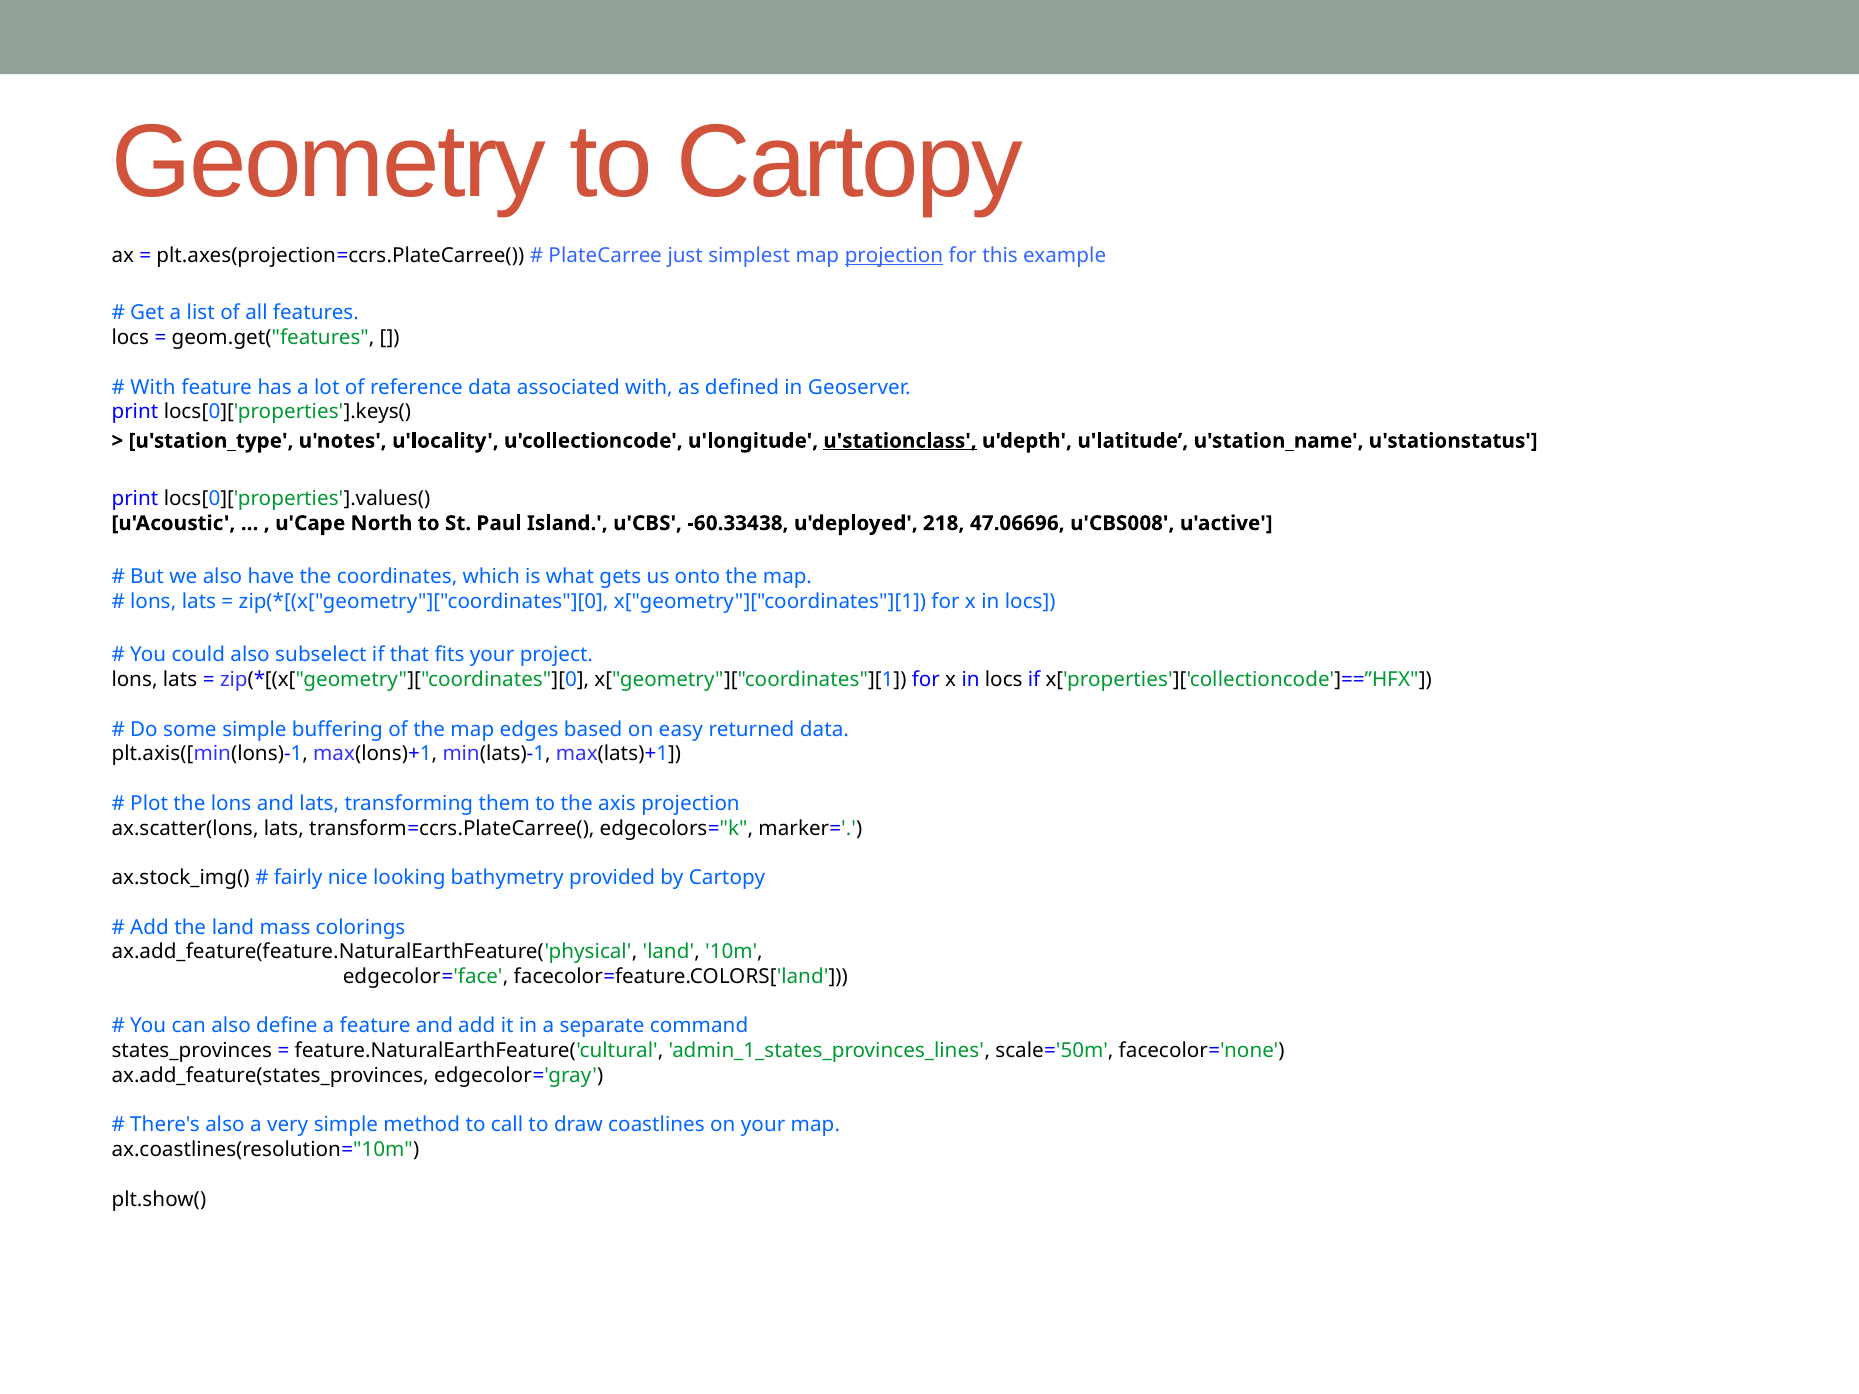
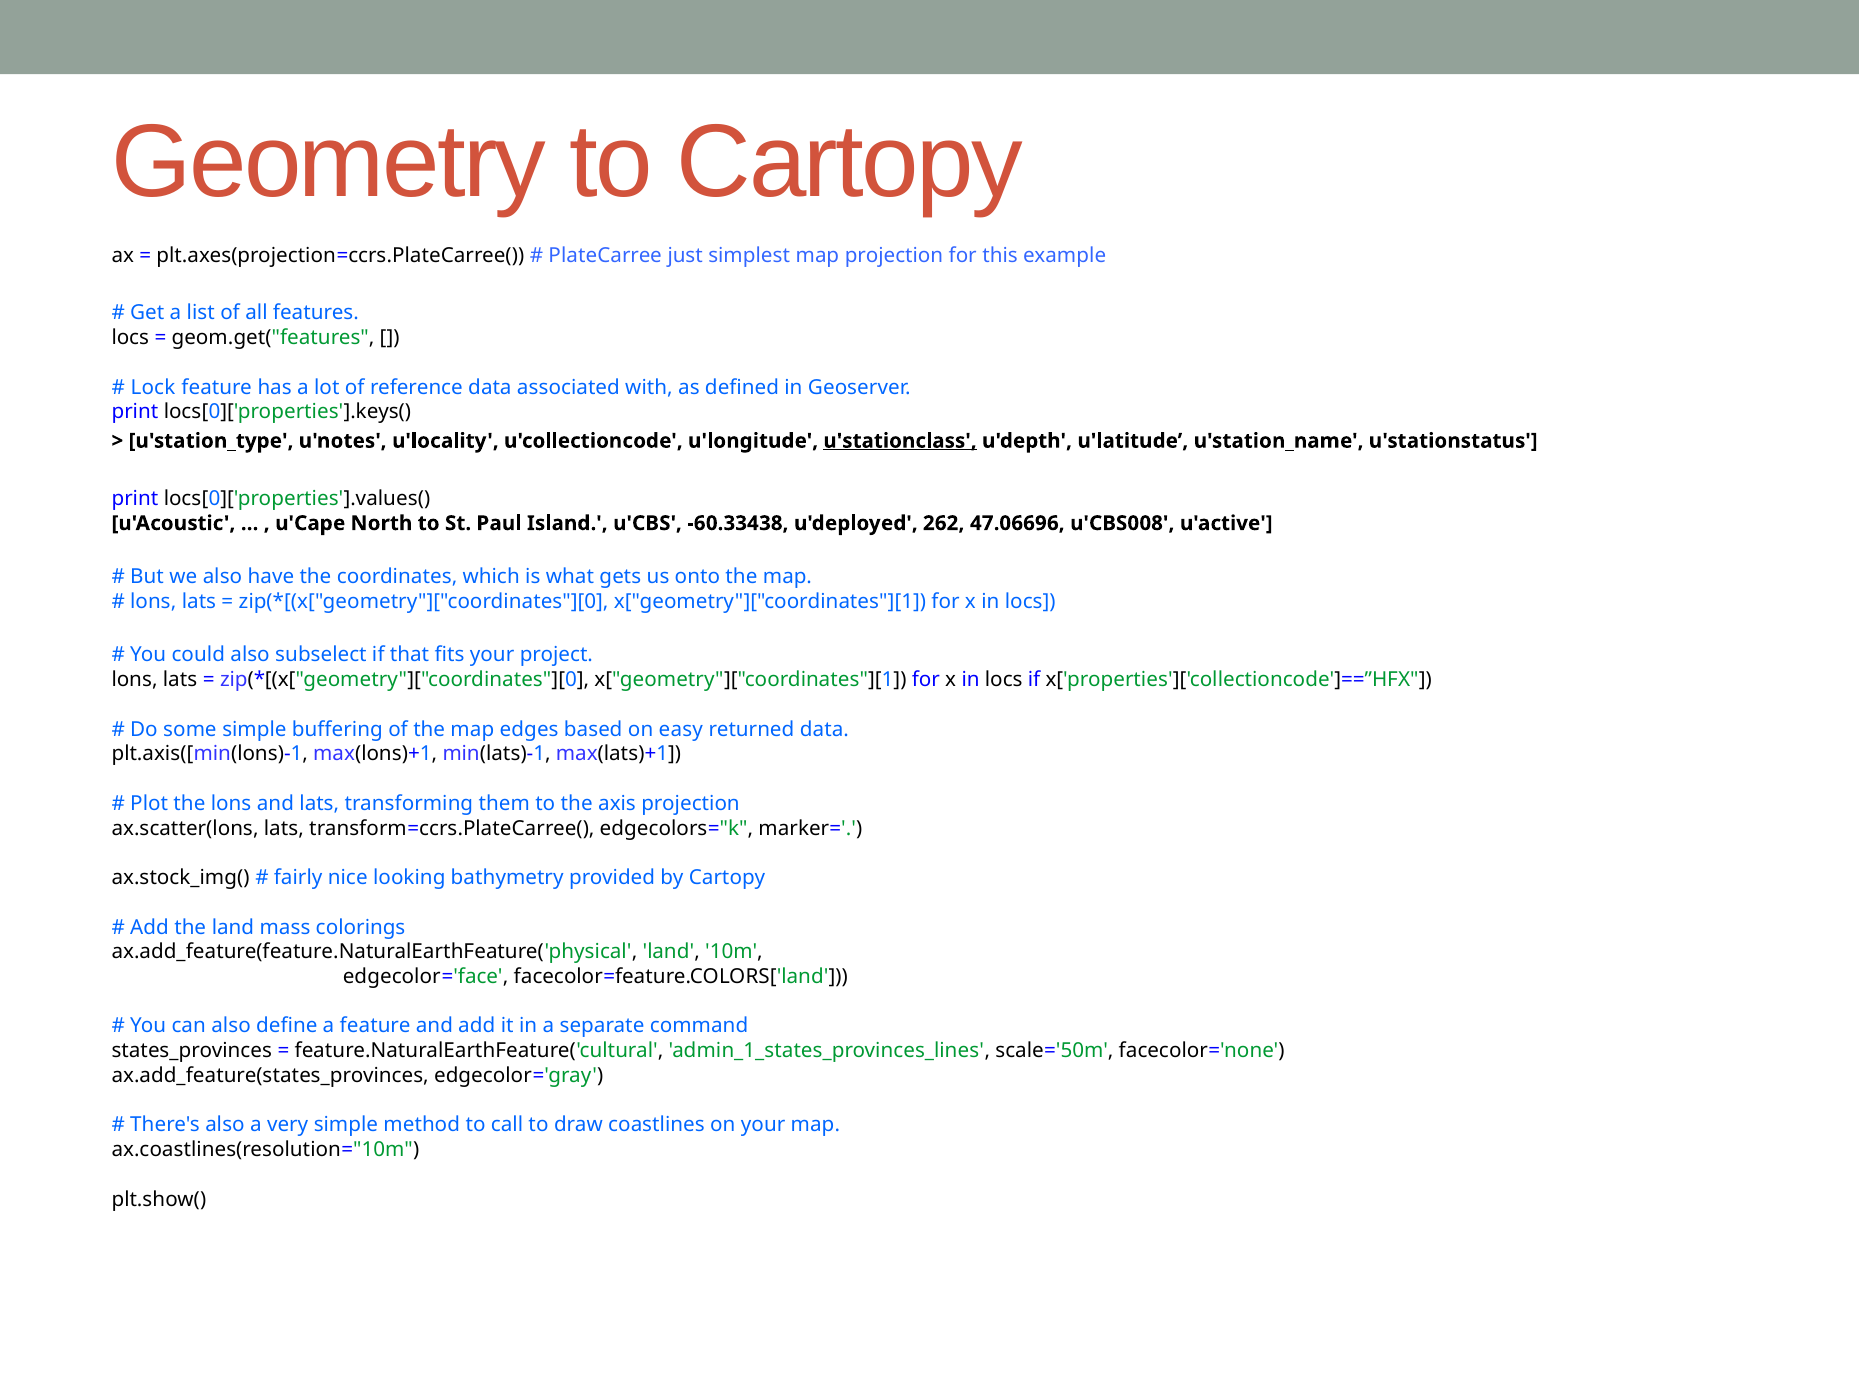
projection at (894, 255) underline: present -> none
With at (153, 387): With -> Lock
218: 218 -> 262
